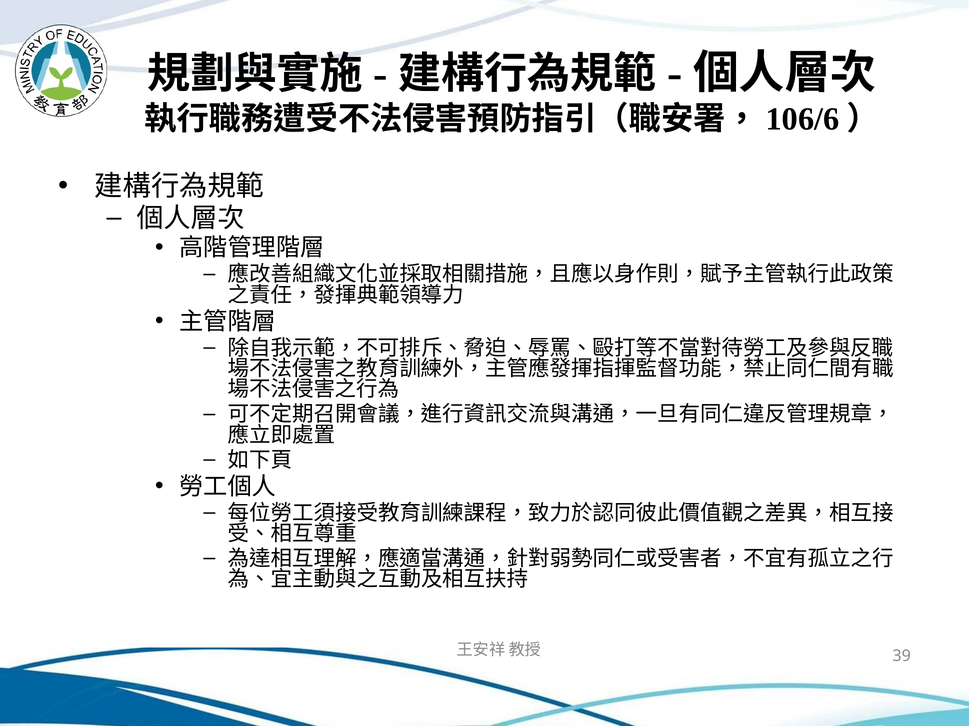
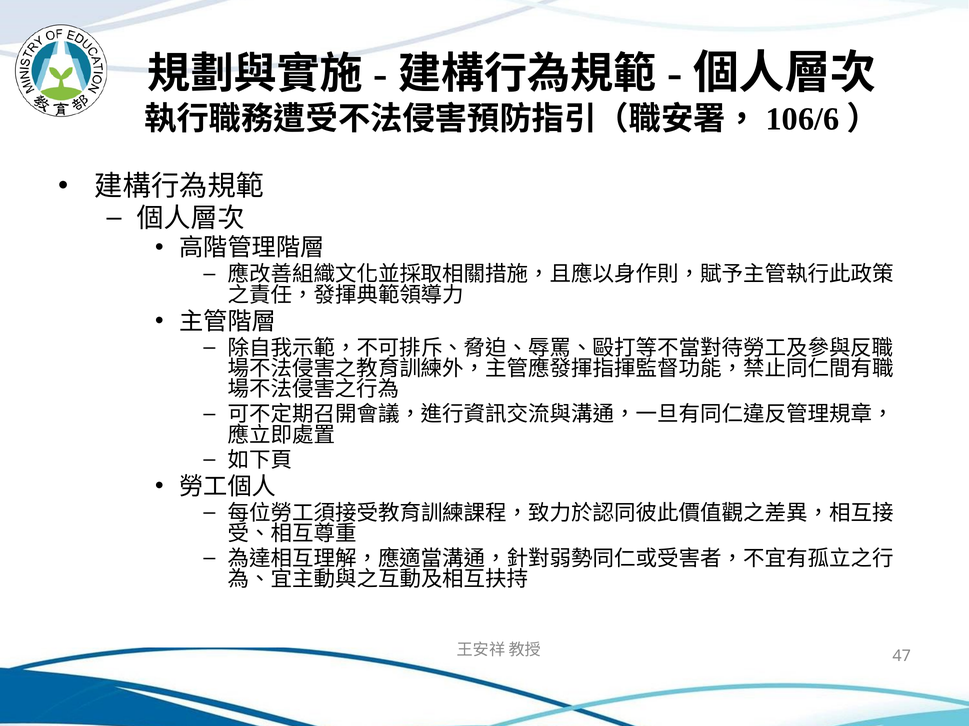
39: 39 -> 47
